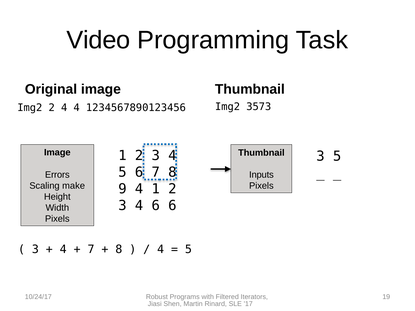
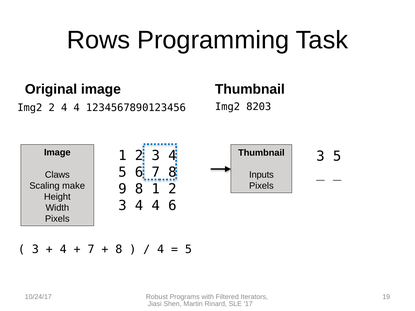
Video: Video -> Rows
3573: 3573 -> 8203
Errors: Errors -> Claws
9 4: 4 -> 8
3 4 6: 6 -> 4
